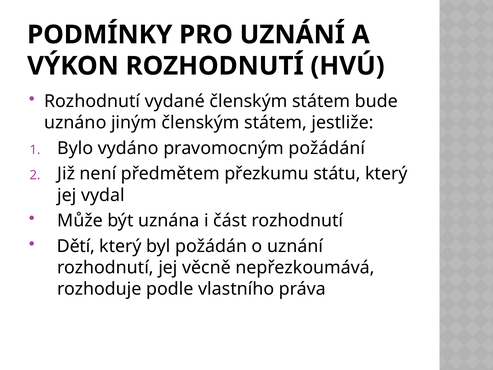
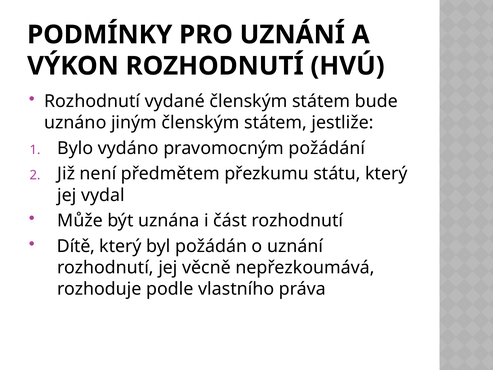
Dětí: Dětí -> Dítě
